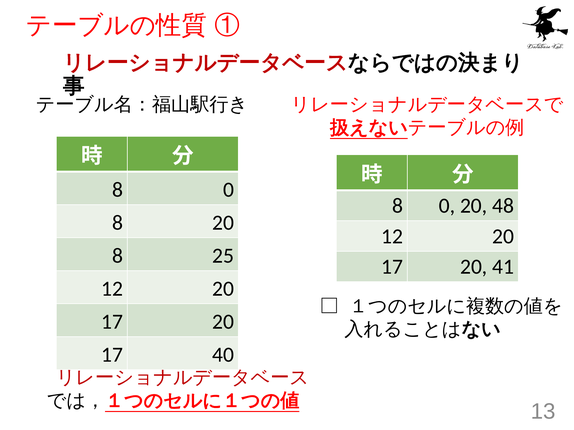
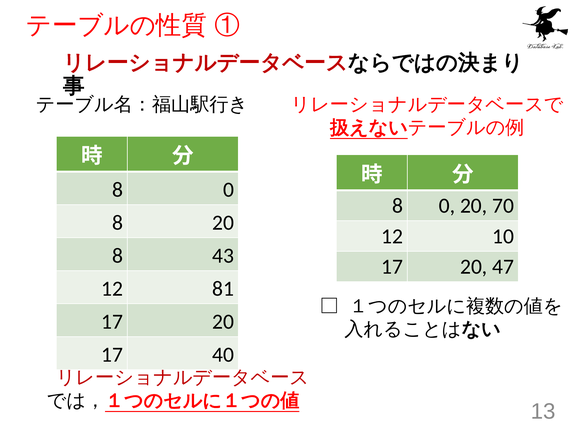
48: 48 -> 70
20 at (503, 237): 20 -> 10
25: 25 -> 43
41: 41 -> 47
20 at (223, 289): 20 -> 81
